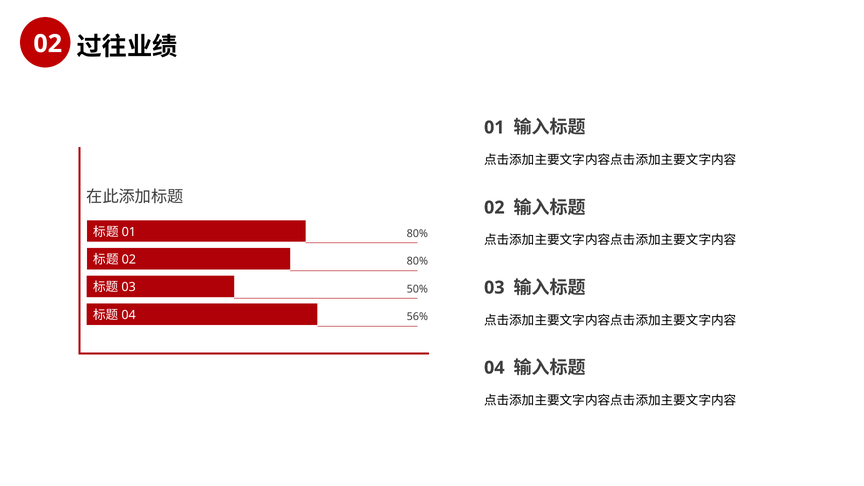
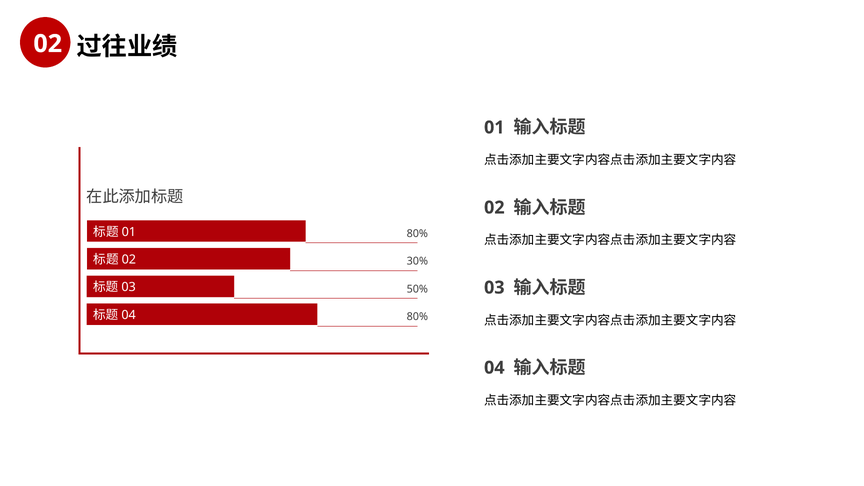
80% at (417, 261): 80% -> 30%
56% at (417, 317): 56% -> 80%
